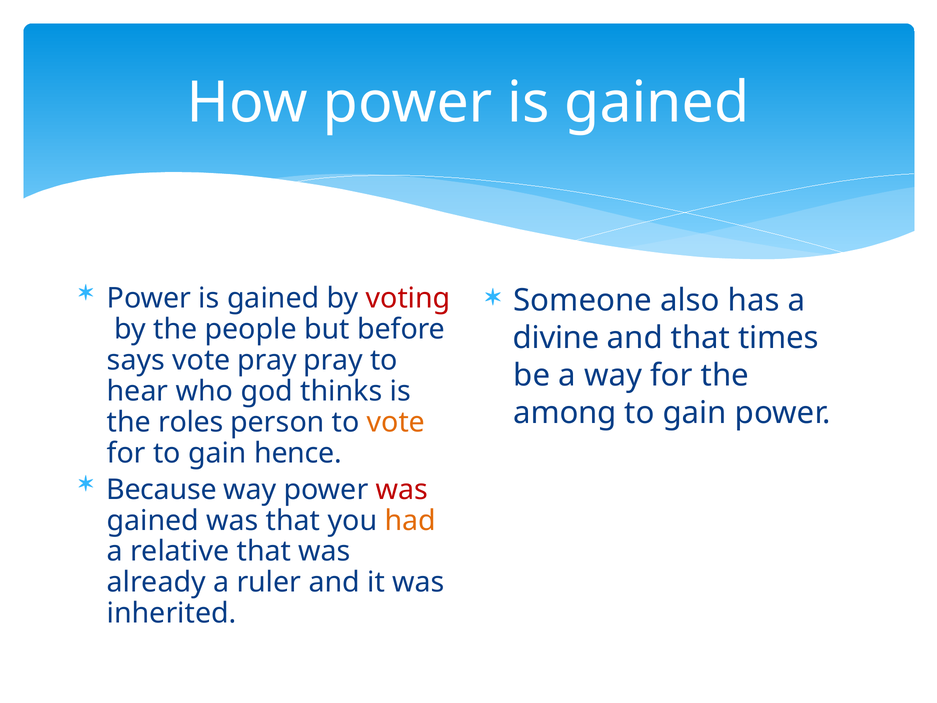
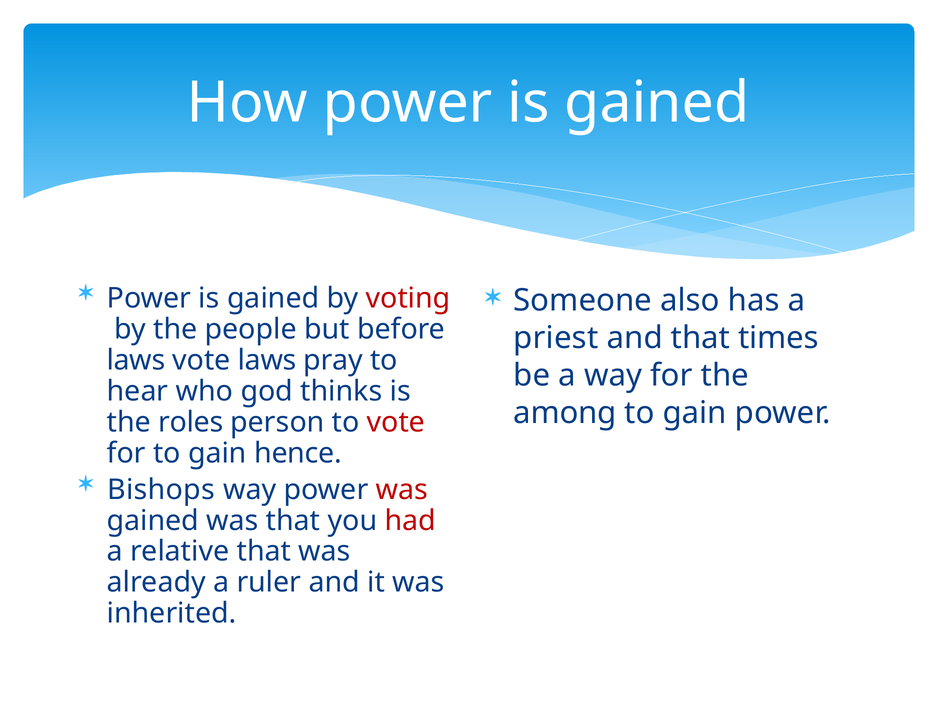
divine: divine -> priest
says at (136, 360): says -> laws
vote pray: pray -> laws
vote at (396, 422) colour: orange -> red
Because: Because -> Bishops
had colour: orange -> red
